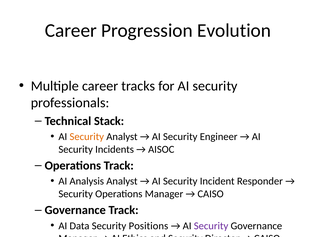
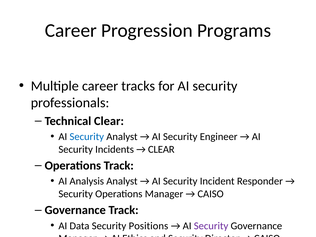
Evolution: Evolution -> Programs
Technical Stack: Stack -> Clear
Security at (87, 137) colour: orange -> blue
AISOC at (161, 149): AISOC -> CLEAR
